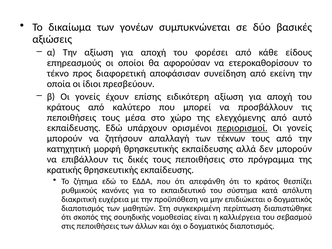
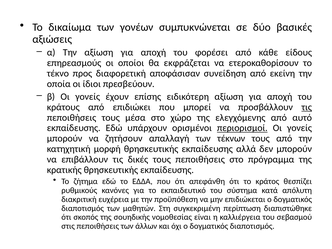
αφορούσαν: αφορούσαν -> εκφράζεται
καλύτερο: καλύτερο -> επιδιώκει
τις at (307, 107) underline: none -> present
